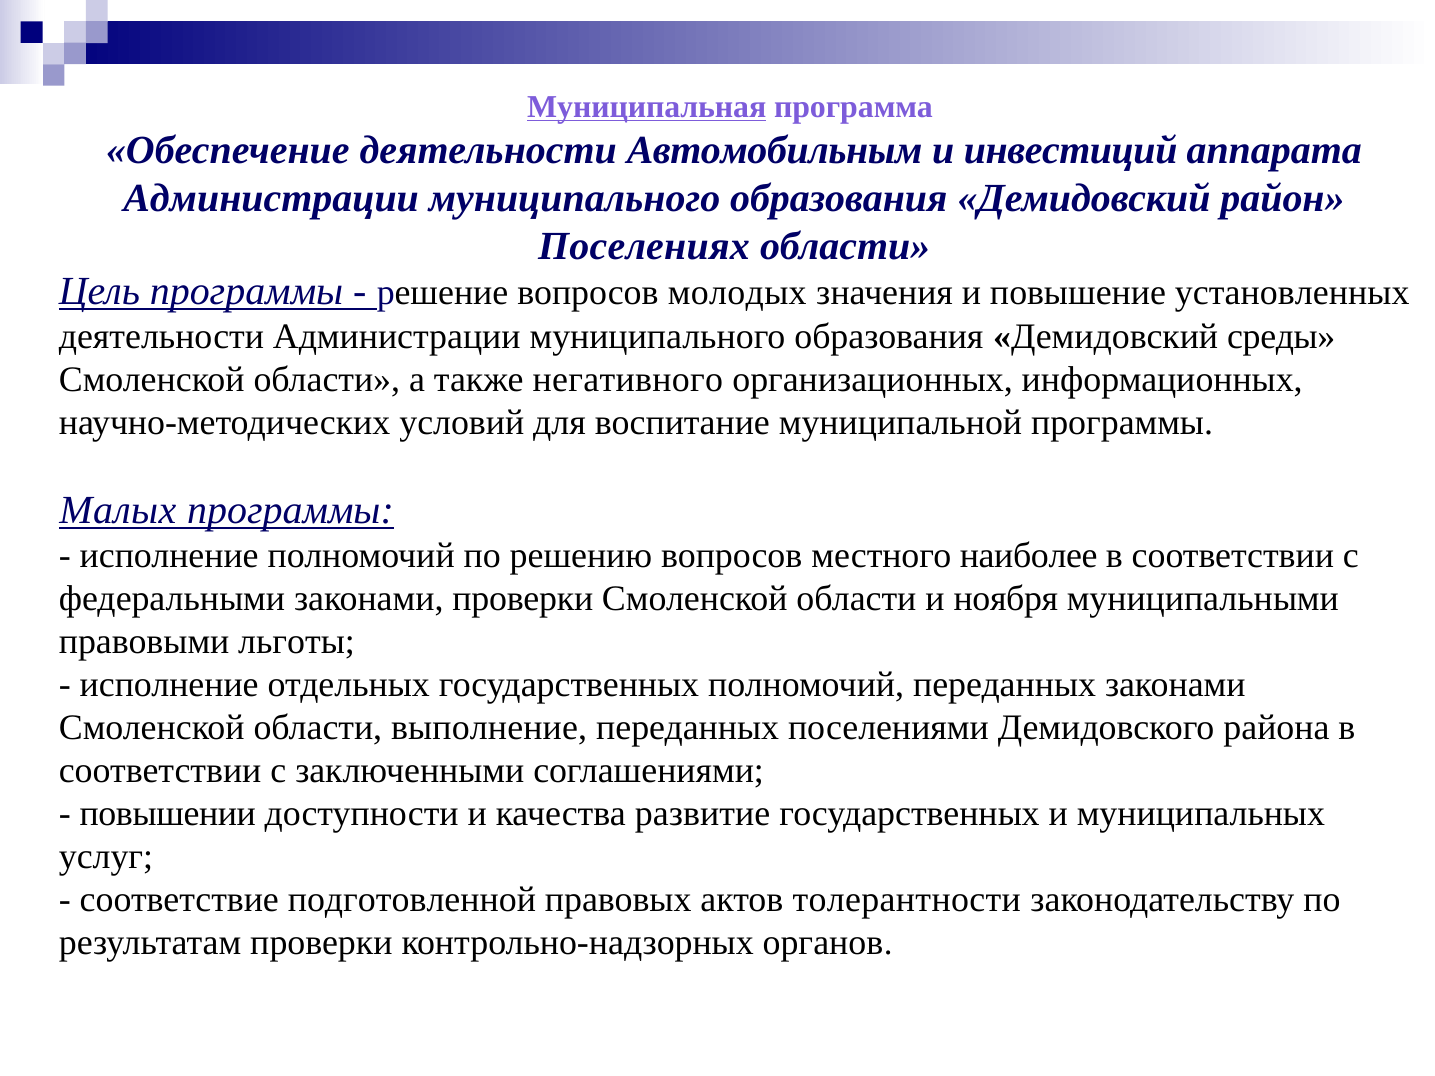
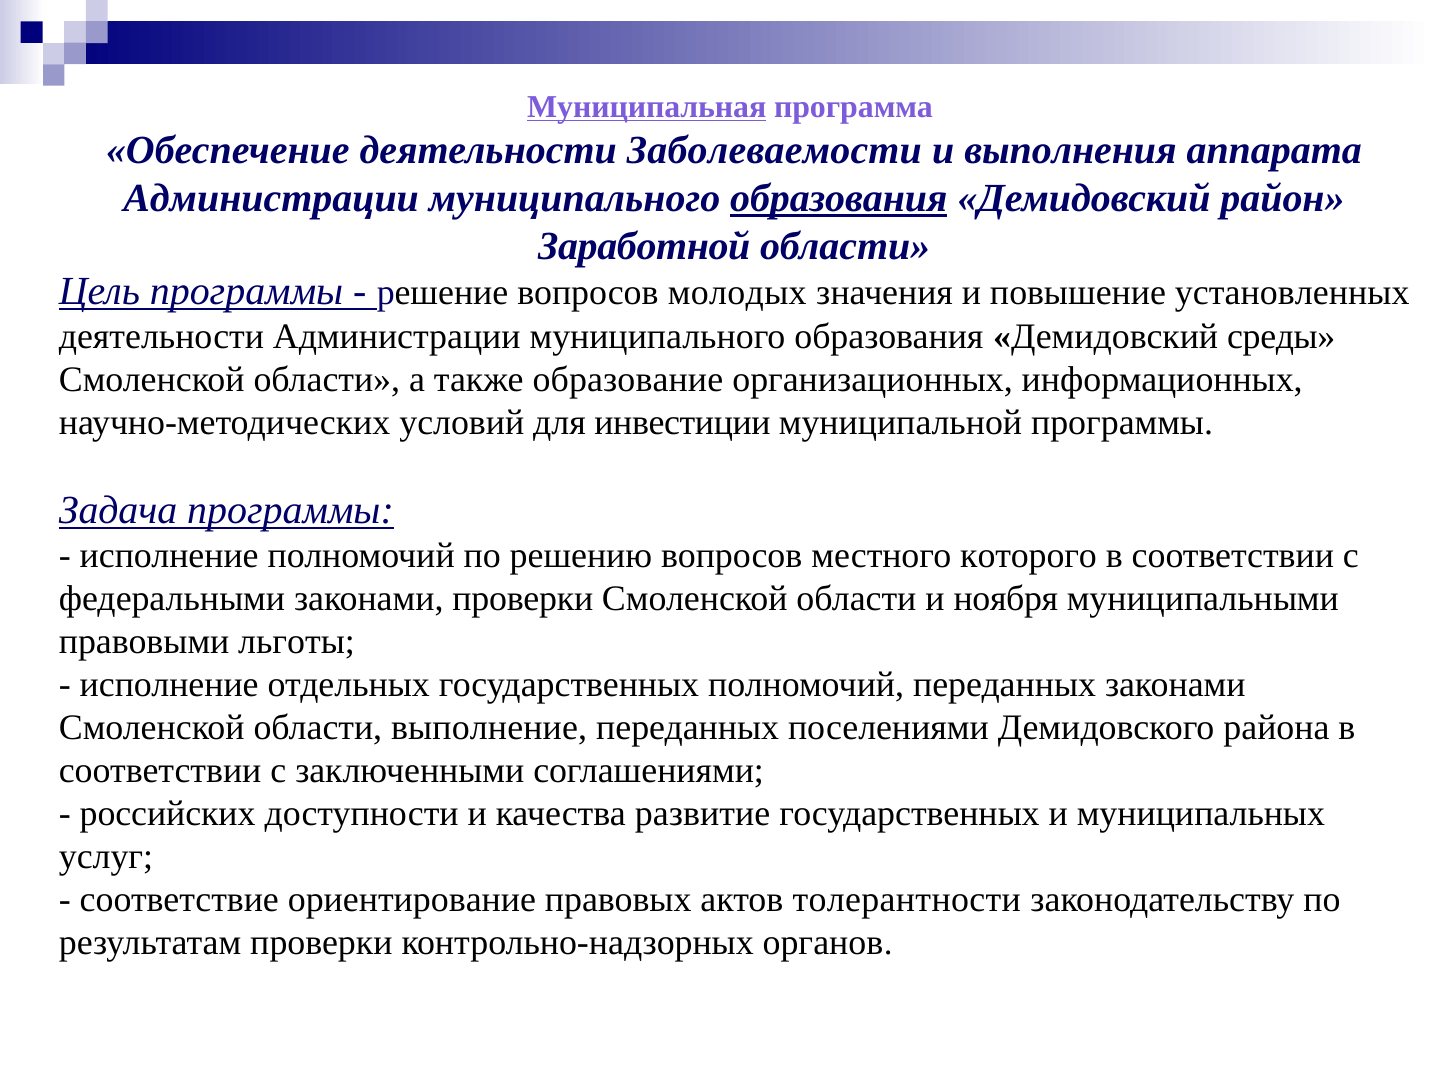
Автомобильным: Автомобильным -> Заболеваемости
инвестиций: инвестиций -> выполнения
образования at (839, 198) underline: none -> present
Поселениях: Поселениях -> Заработной
негативного: негативного -> образование
воспитание: воспитание -> инвестиции
Малых: Малых -> Задача
наиболее: наиболее -> которого
повышении: повышении -> российских
подготовленной: подготовленной -> ориентирование
